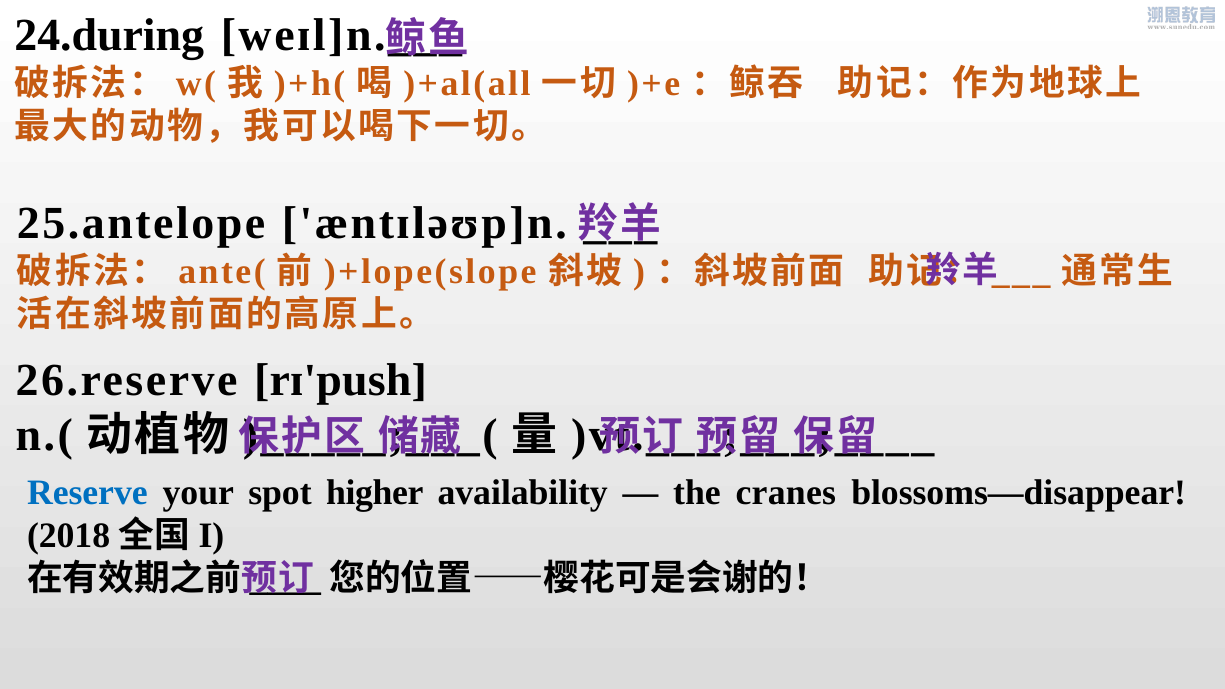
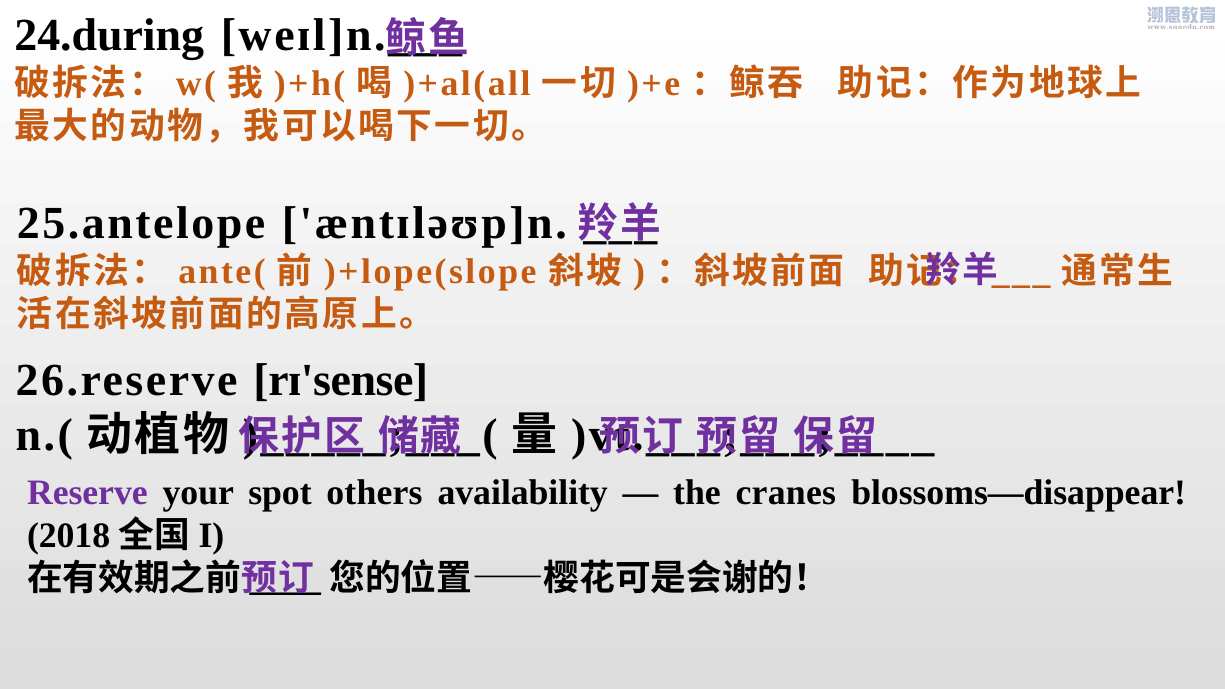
rɪ'push: rɪ'push -> rɪ'sense
Reserve colour: blue -> purple
higher: higher -> others
